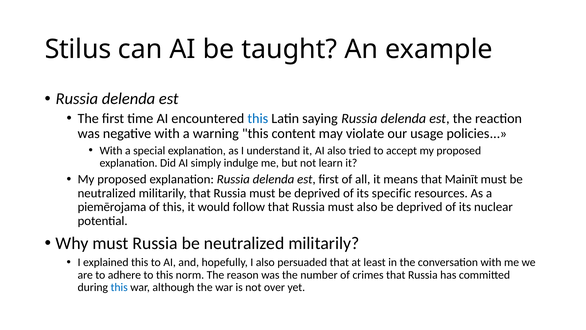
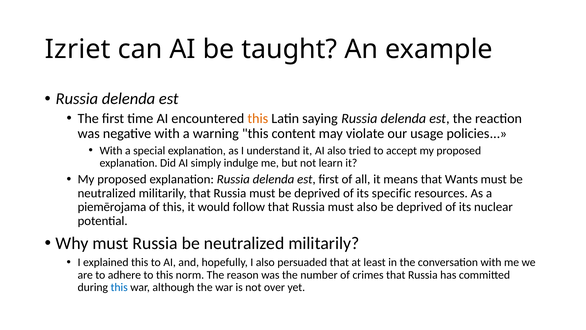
Stilus: Stilus -> Izriet
this at (258, 118) colour: blue -> orange
Mainīt: Mainīt -> Wants
